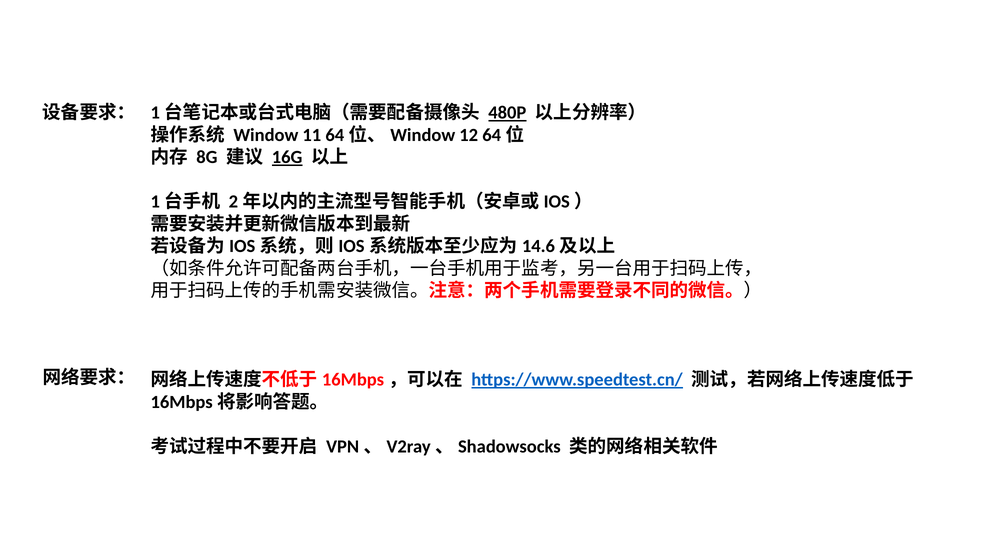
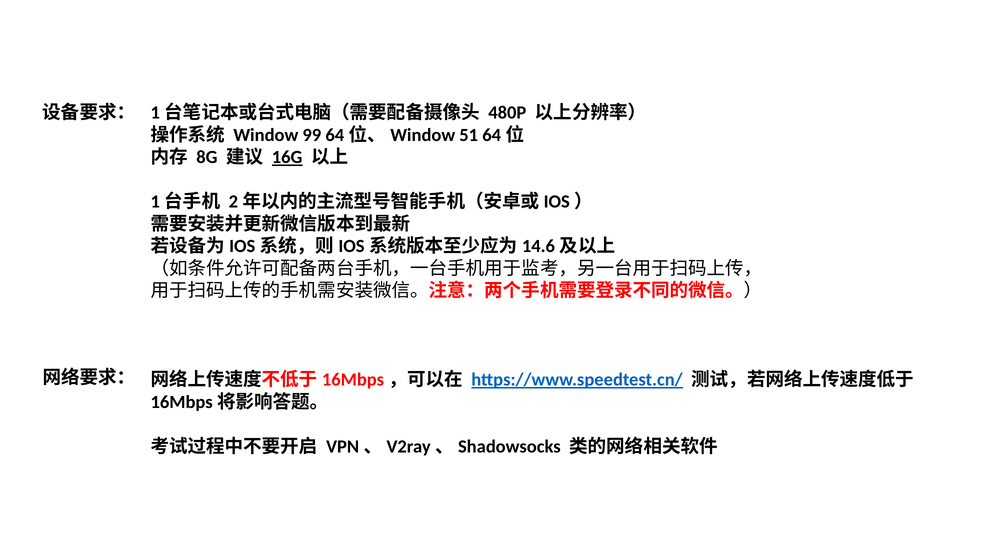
480P underline: present -> none
11: 11 -> 99
12: 12 -> 51
